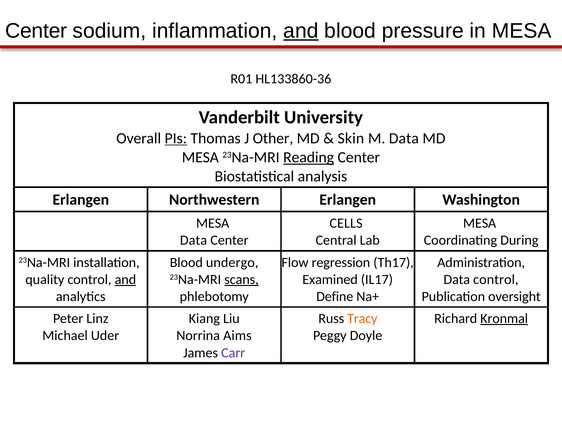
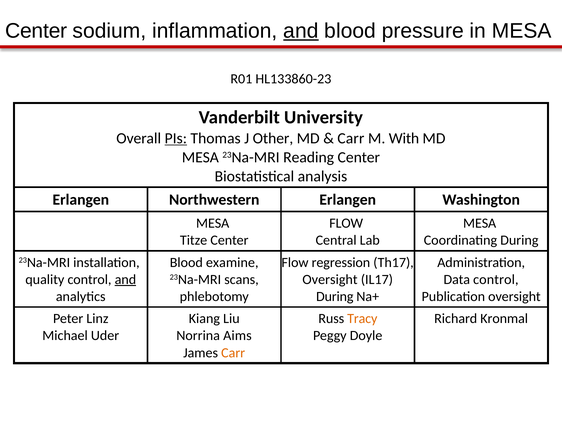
HL133860-36: HL133860-36 -> HL133860-23
Skin at (351, 138): Skin -> Carr
M Data: Data -> With
Reading underline: present -> none
CELLS at (346, 223): CELLS -> FLOW
Data at (194, 240): Data -> Titze
undergo: undergo -> examine
scans underline: present -> none
Examined at (330, 280): Examined -> Oversight
Define at (335, 297): Define -> During
Kronmal underline: present -> none
Carr at (233, 353) colour: purple -> orange
